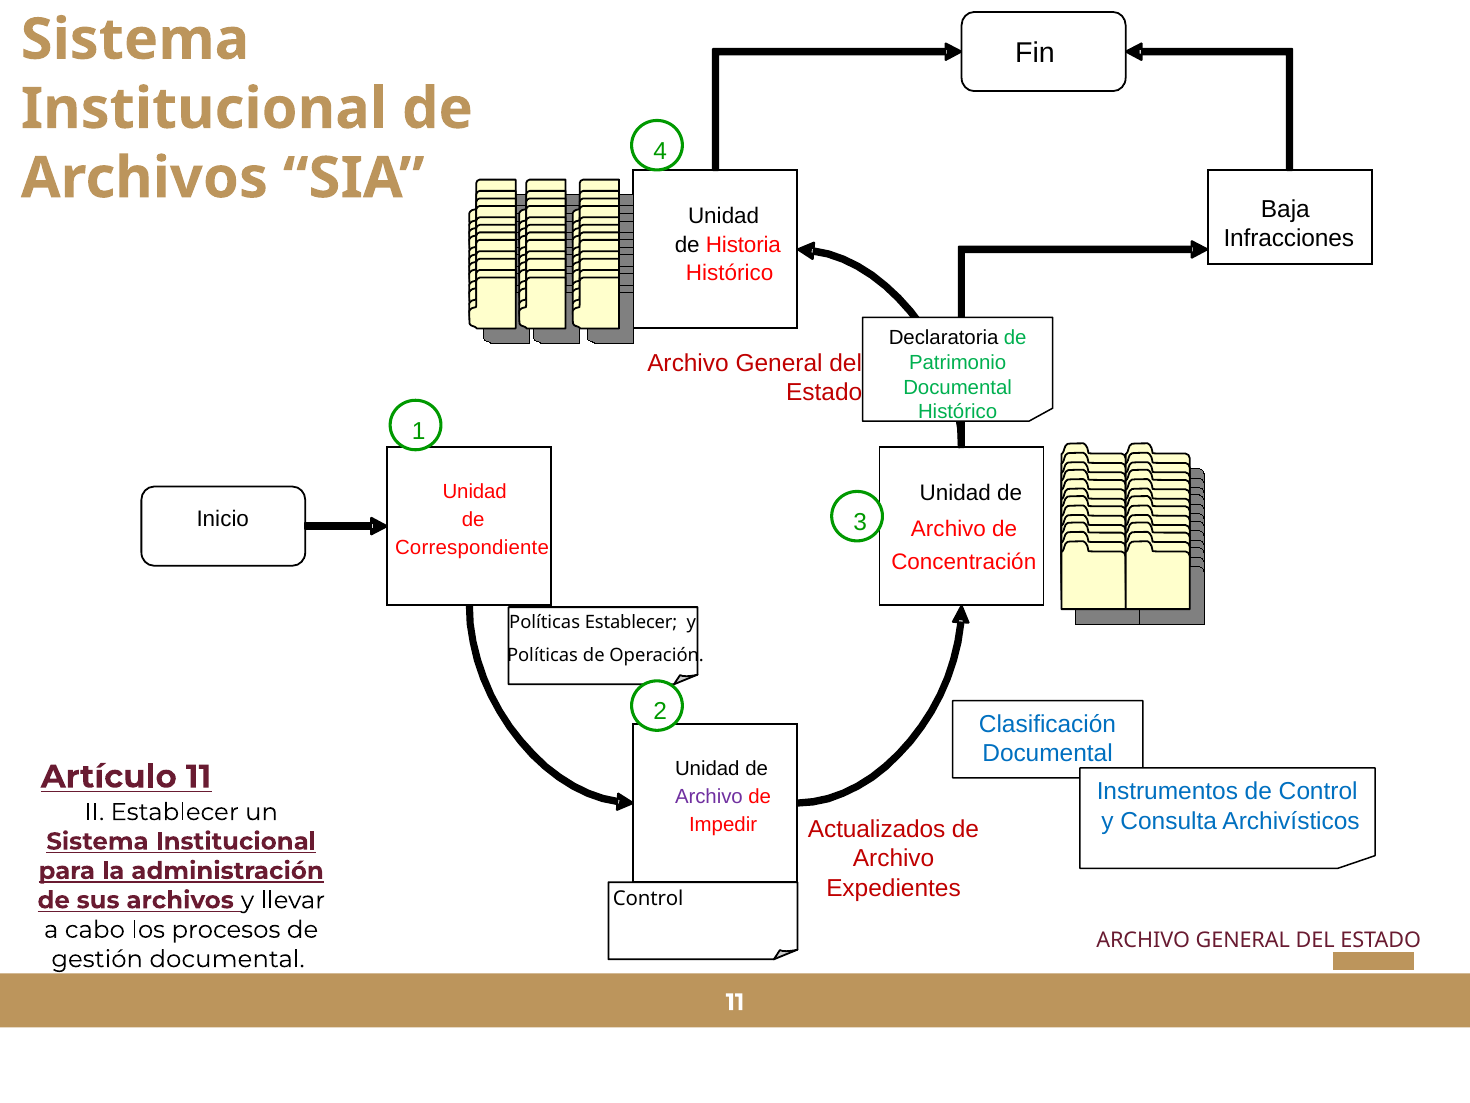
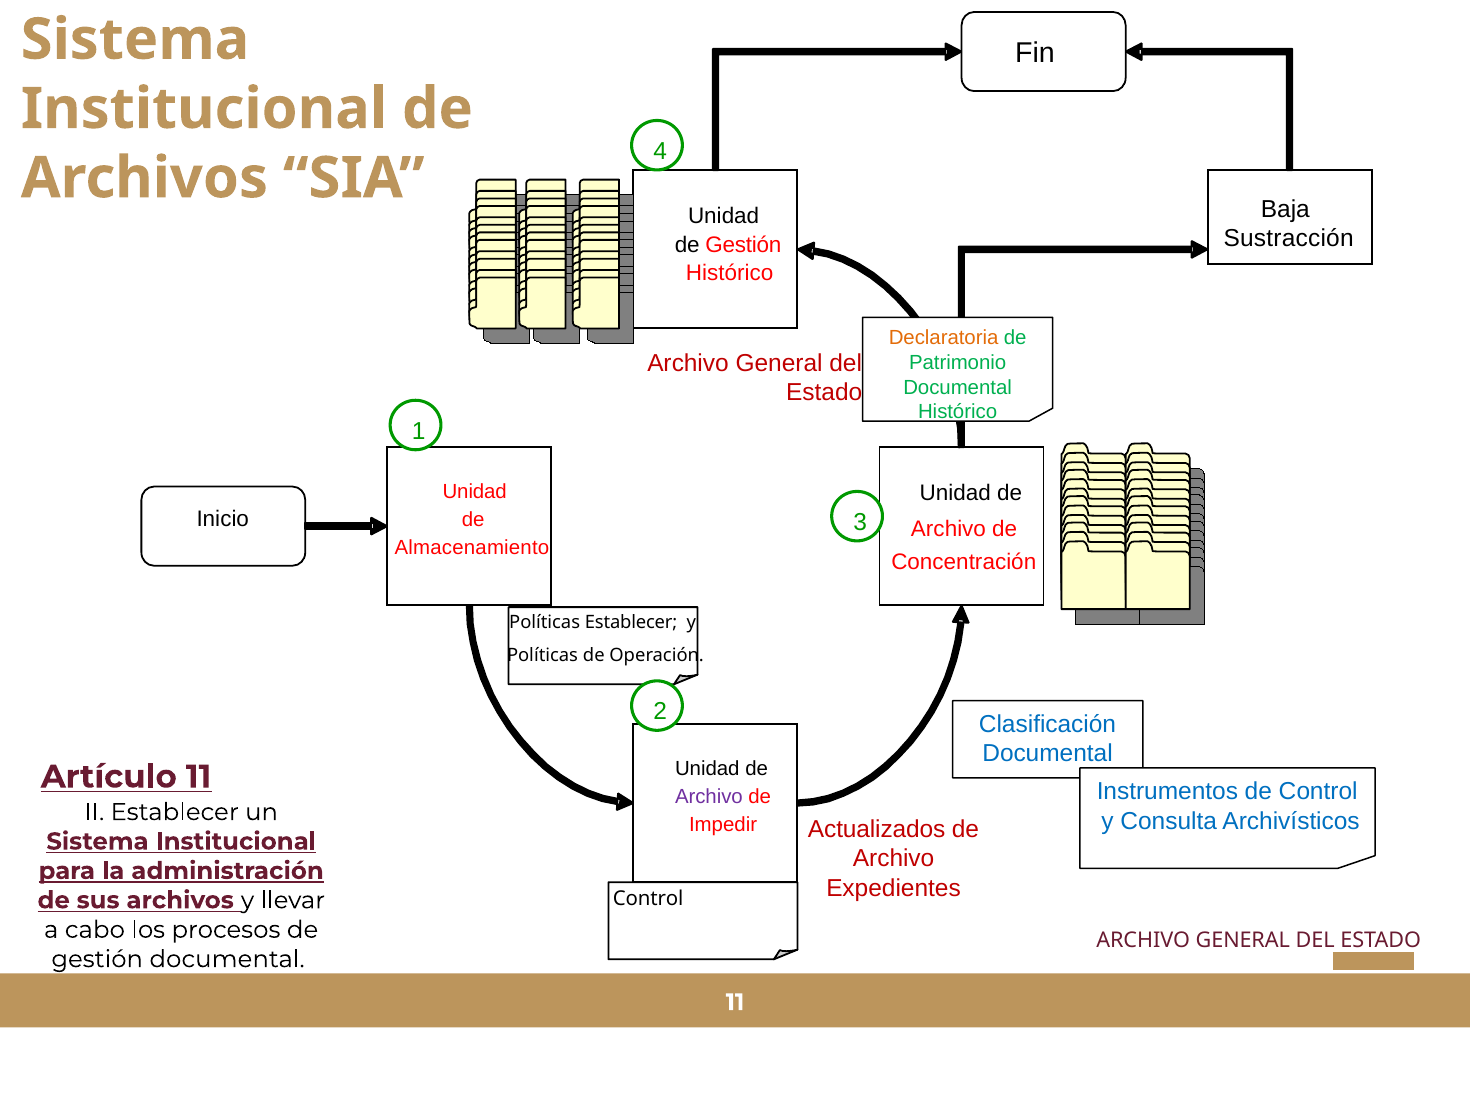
Infracciones: Infracciones -> Sustracción
Historia at (743, 245): Historia -> Gestión
Declaratoria colour: black -> orange
Correspondiente: Correspondiente -> Almacenamiento
